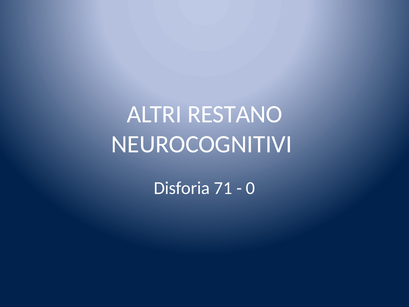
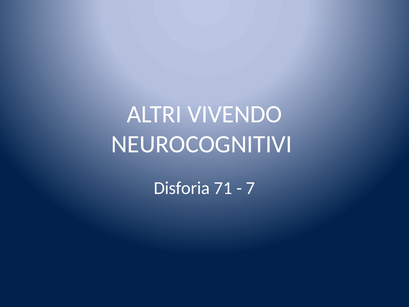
RESTANO: RESTANO -> VIVENDO
0: 0 -> 7
